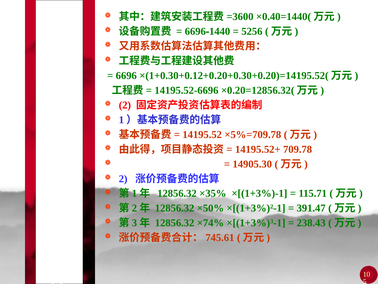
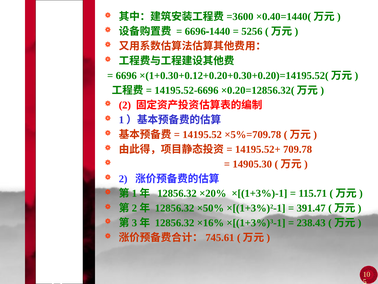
×35%: ×35% -> ×20%
×74%: ×74% -> ×16%
